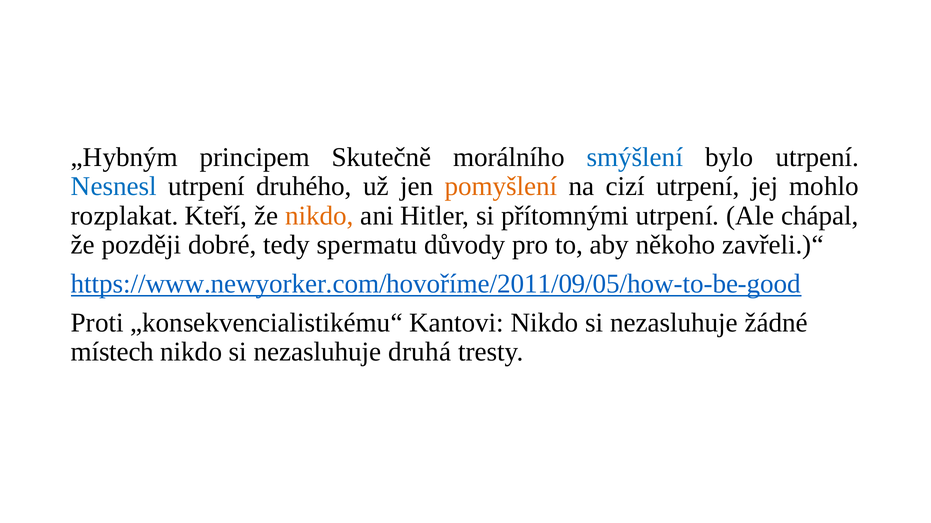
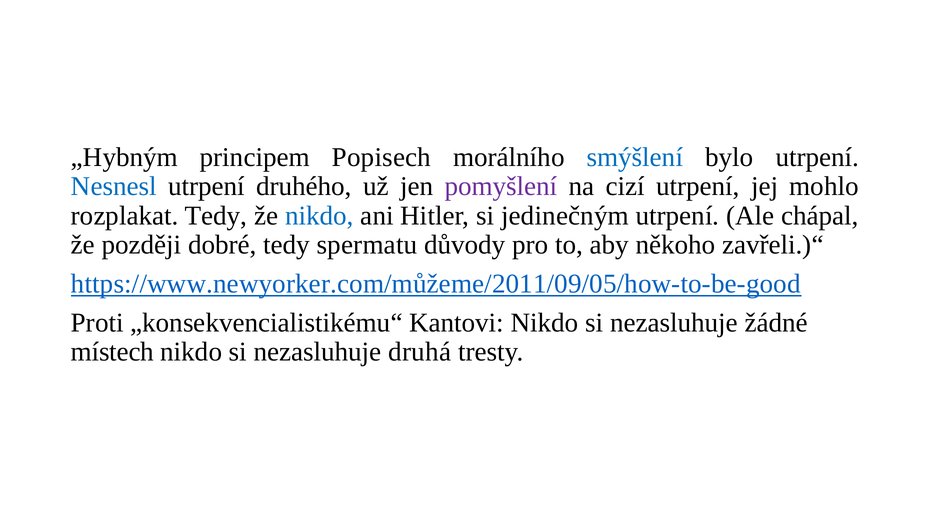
Skutečně: Skutečně -> Popisech
pomyšlení colour: orange -> purple
rozplakat Kteří: Kteří -> Tedy
nikdo at (319, 216) colour: orange -> blue
přítomnými: přítomnými -> jedinečným
https://www.newyorker.com/hovoříme/2011/09/05/how-to-be-good: https://www.newyorker.com/hovoříme/2011/09/05/how-to-be-good -> https://www.newyorker.com/můžeme/2011/09/05/how-to-be-good
